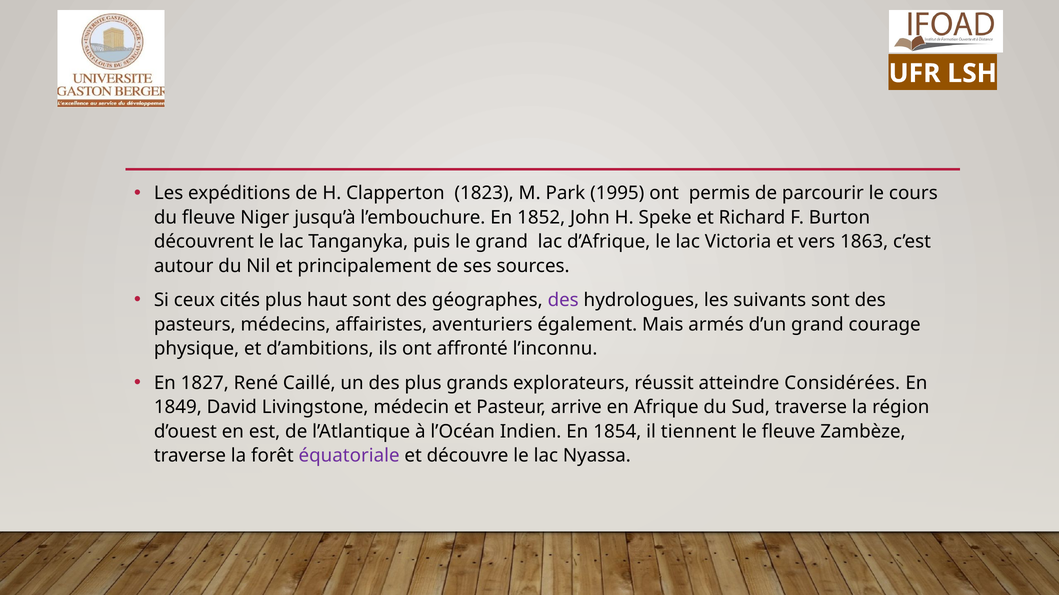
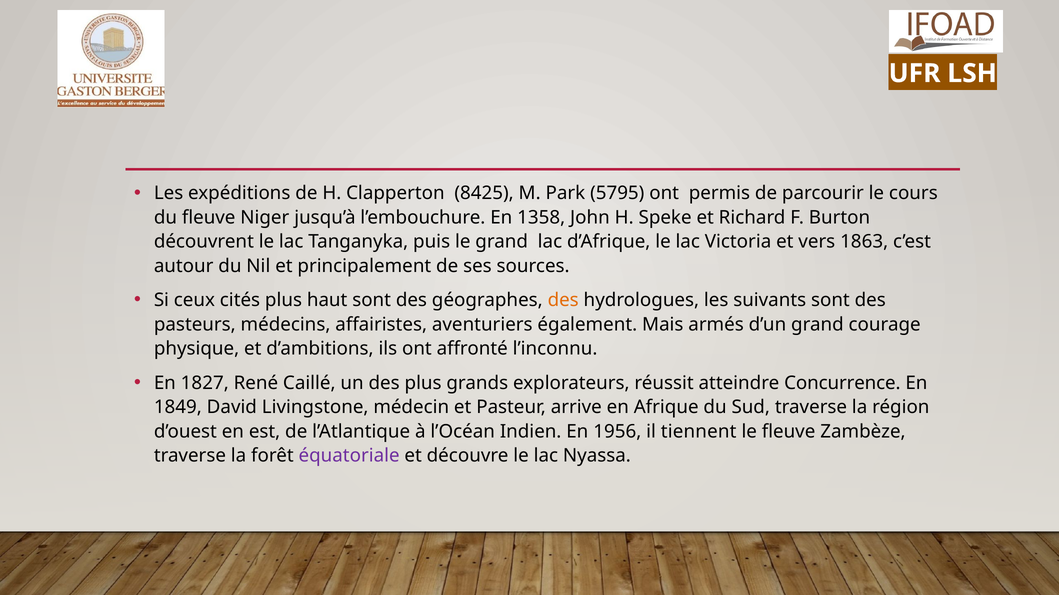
1823: 1823 -> 8425
1995: 1995 -> 5795
1852: 1852 -> 1358
des at (563, 300) colour: purple -> orange
Considérées: Considérées -> Concurrence
1854: 1854 -> 1956
